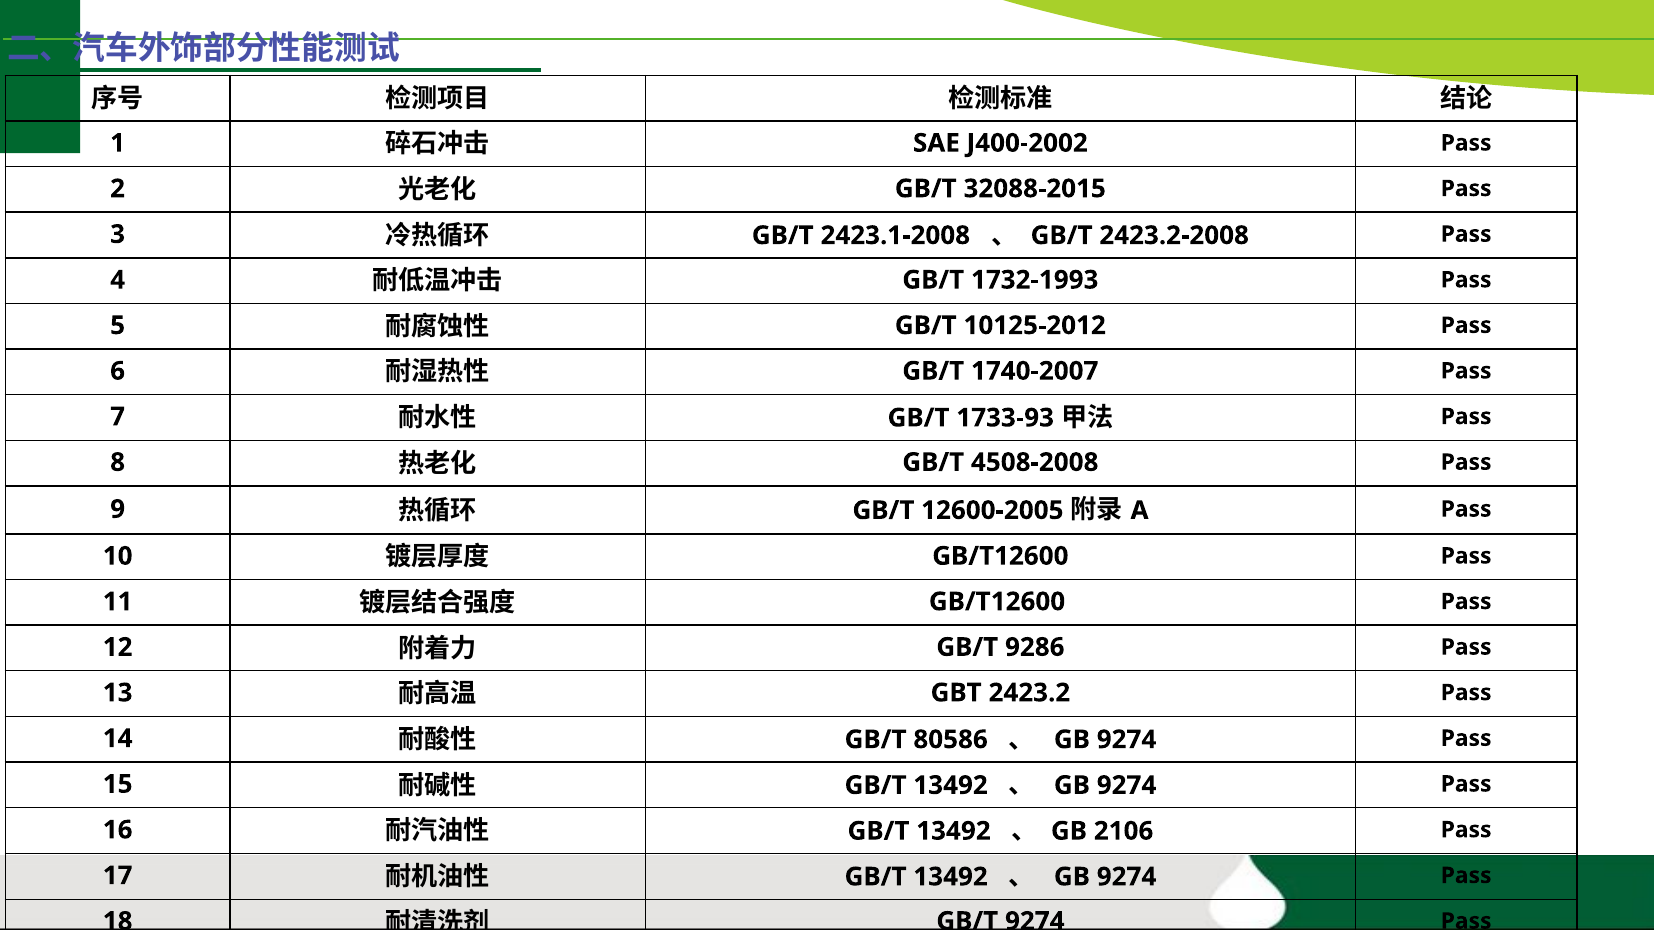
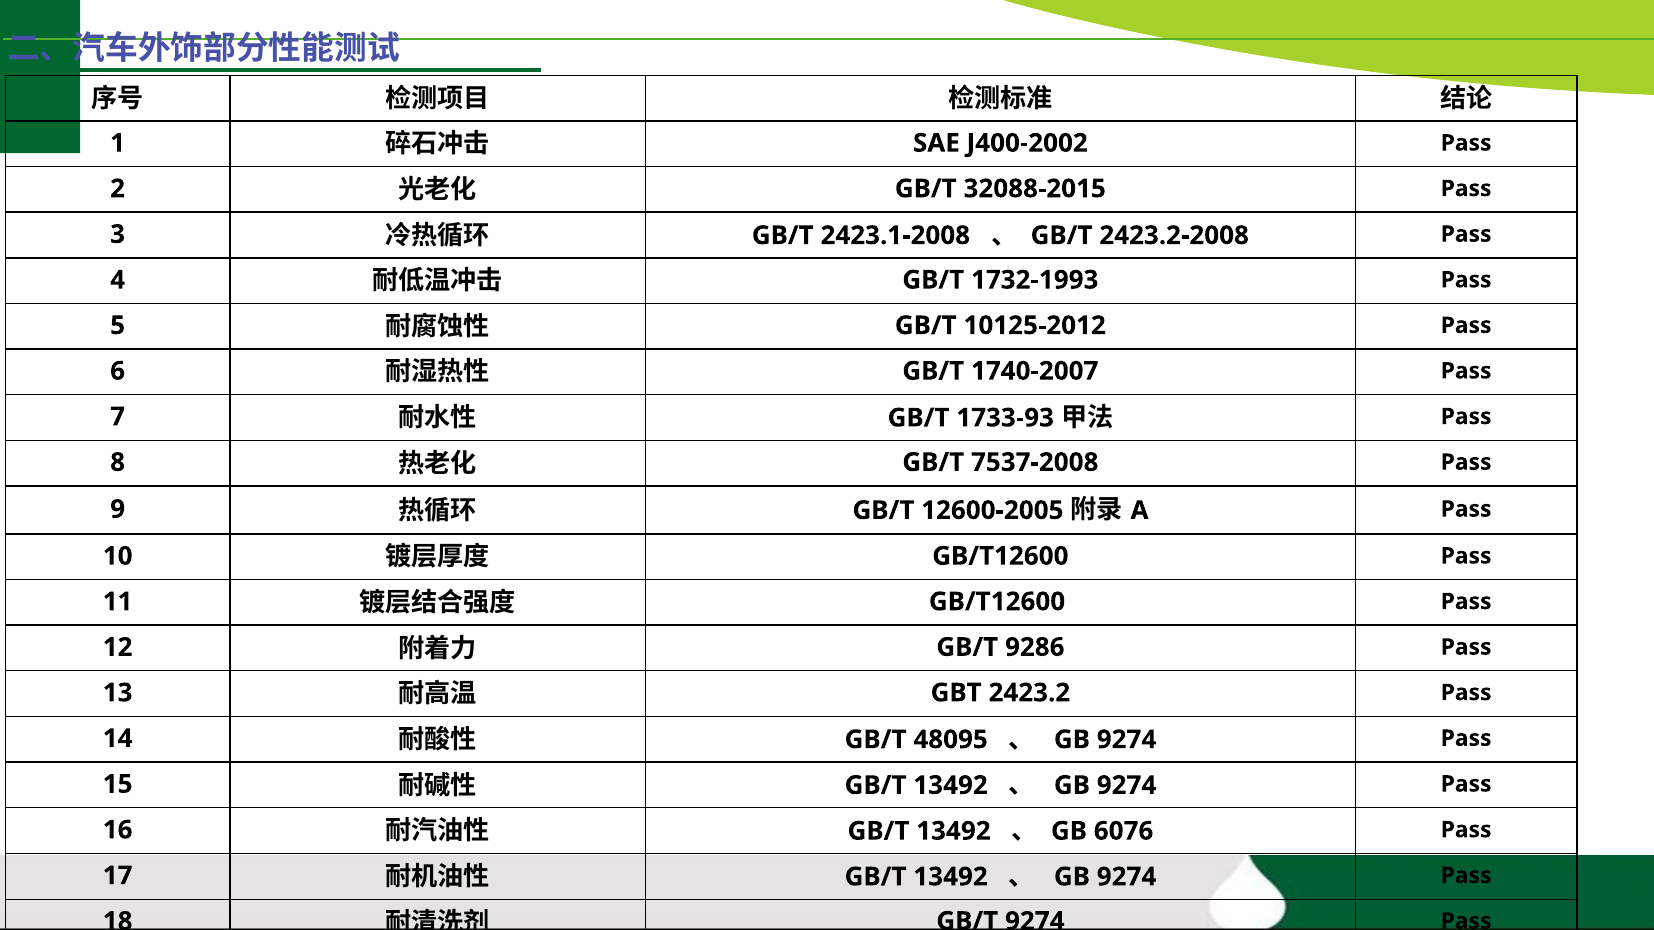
4508-2008: 4508-2008 -> 7537-2008
80586: 80586 -> 48095
2106: 2106 -> 6076
